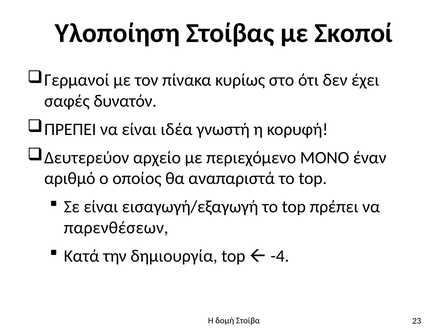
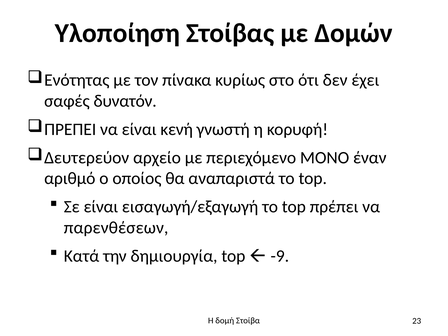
Σκοποί: Σκοποί -> Δομών
Γερμανοί: Γερμανοί -> Ενότητας
ιδέα: ιδέα -> κενή
-4: -4 -> -9
